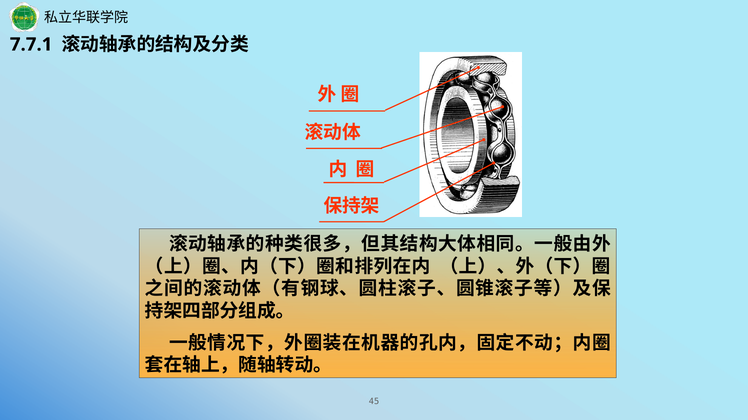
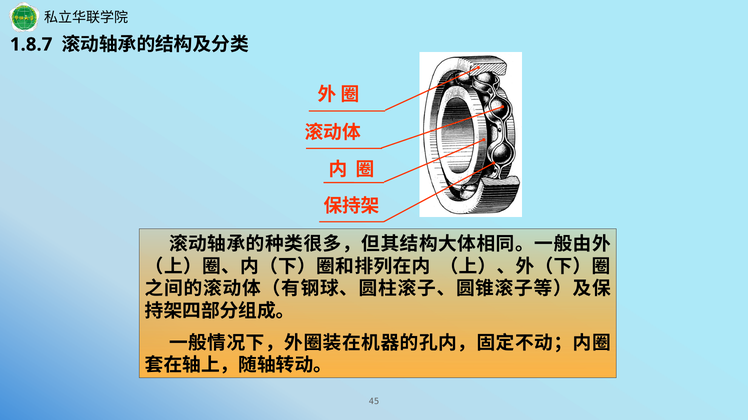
7.7.1: 7.7.1 -> 1.8.7
